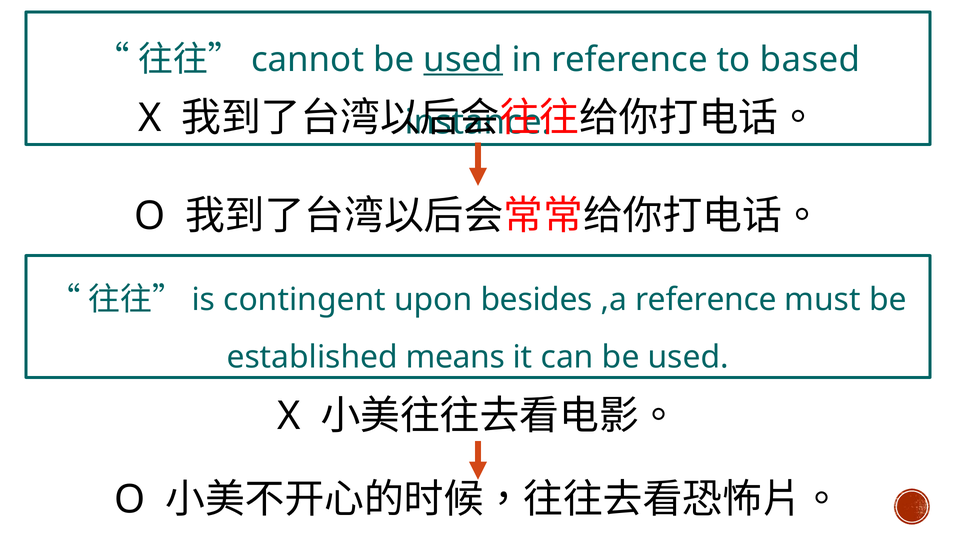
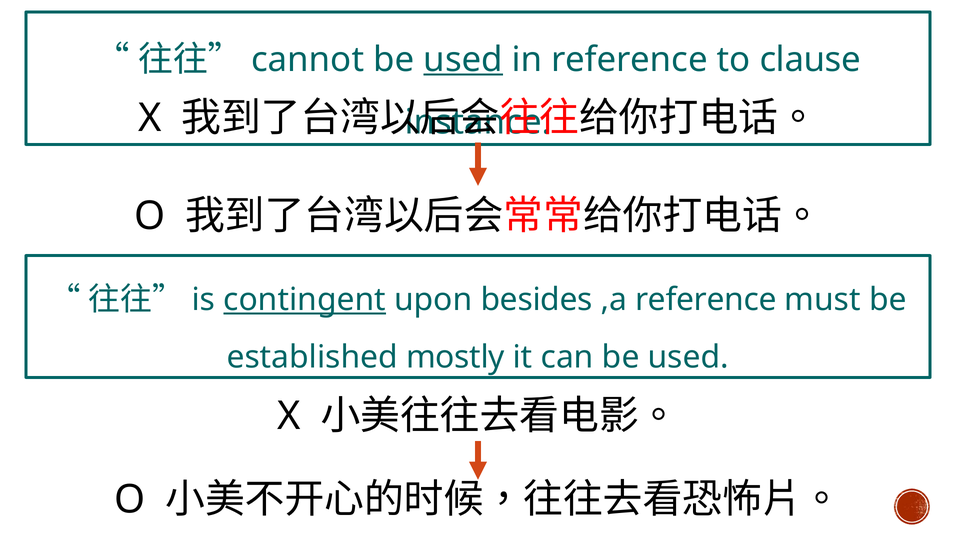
based: based -> clause
contingent underline: none -> present
means: means -> mostly
